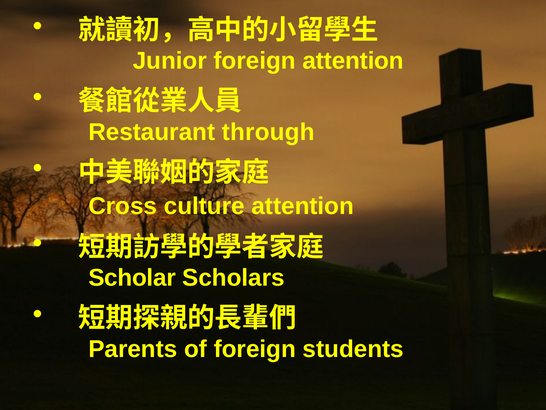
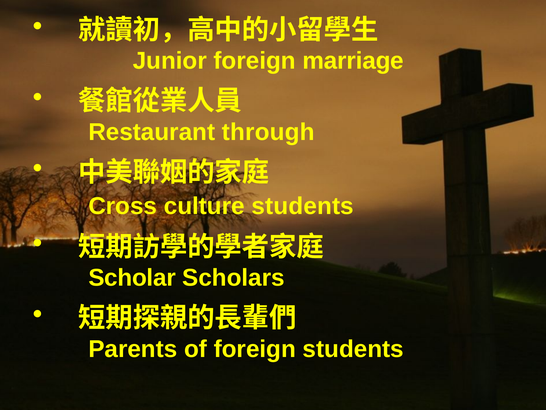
foreign attention: attention -> marriage
culture attention: attention -> students
